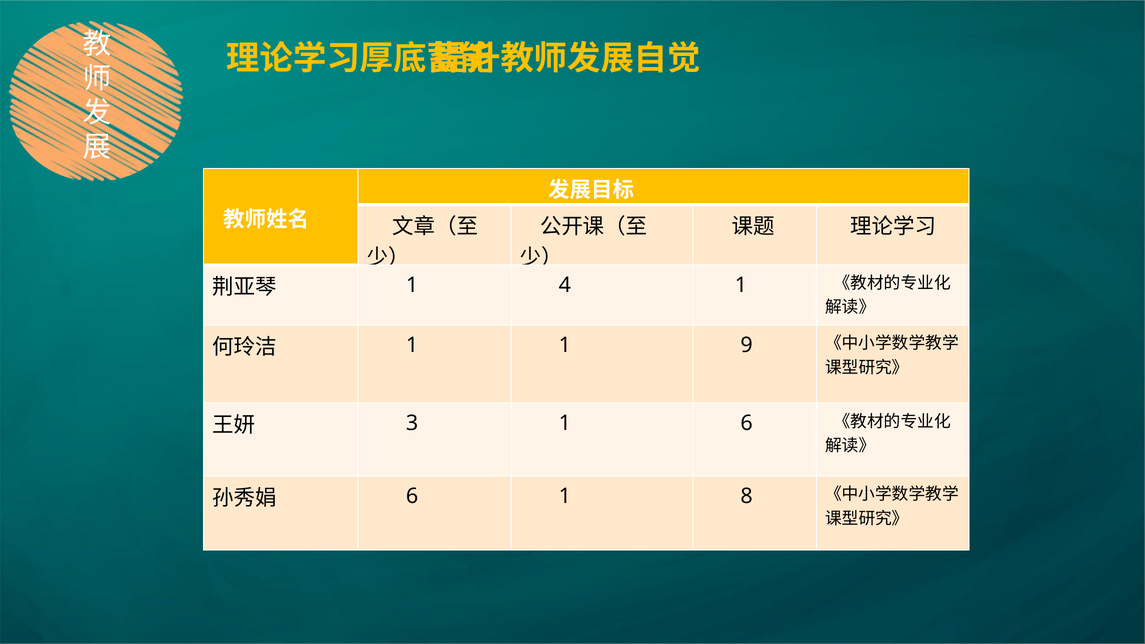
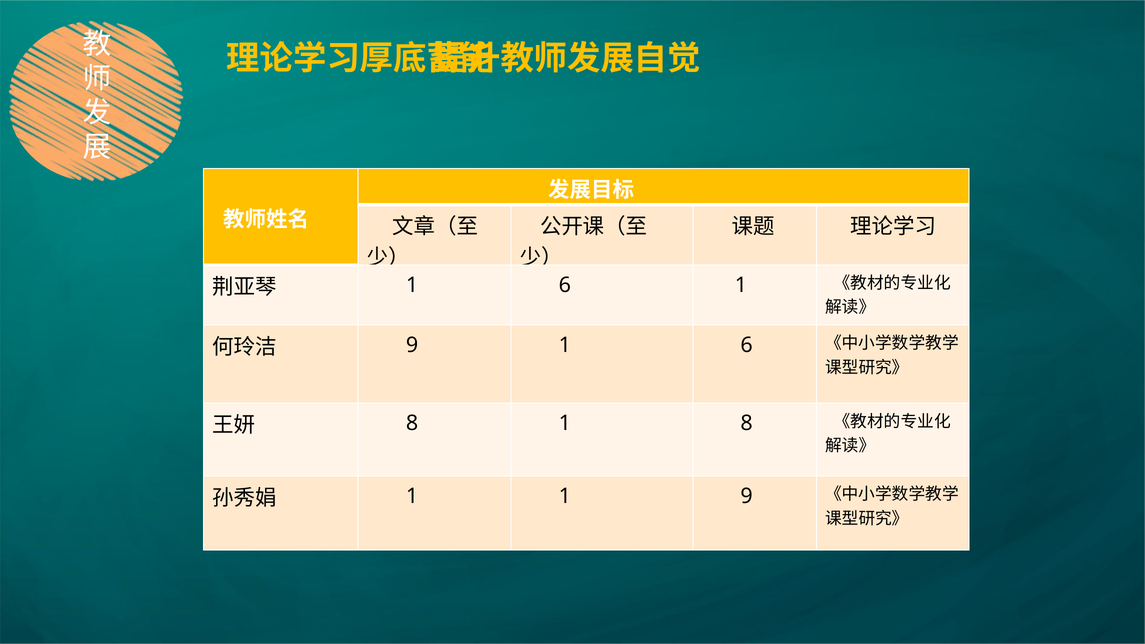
4 at (565, 285): 4 -> 6
1 at (412, 345): 1 -> 9
9 at (747, 345): 9 -> 6
3 at (412, 423): 3 -> 8
1 6: 6 -> 8
6 at (412, 496): 6 -> 1
1 8: 8 -> 9
